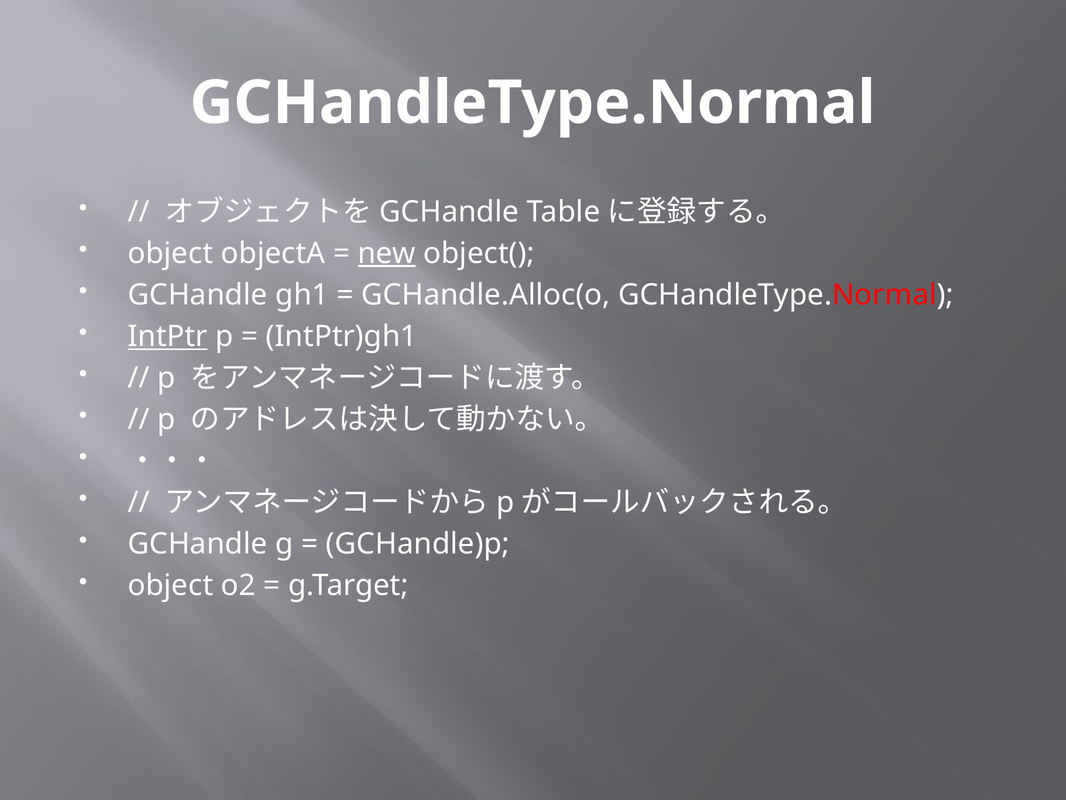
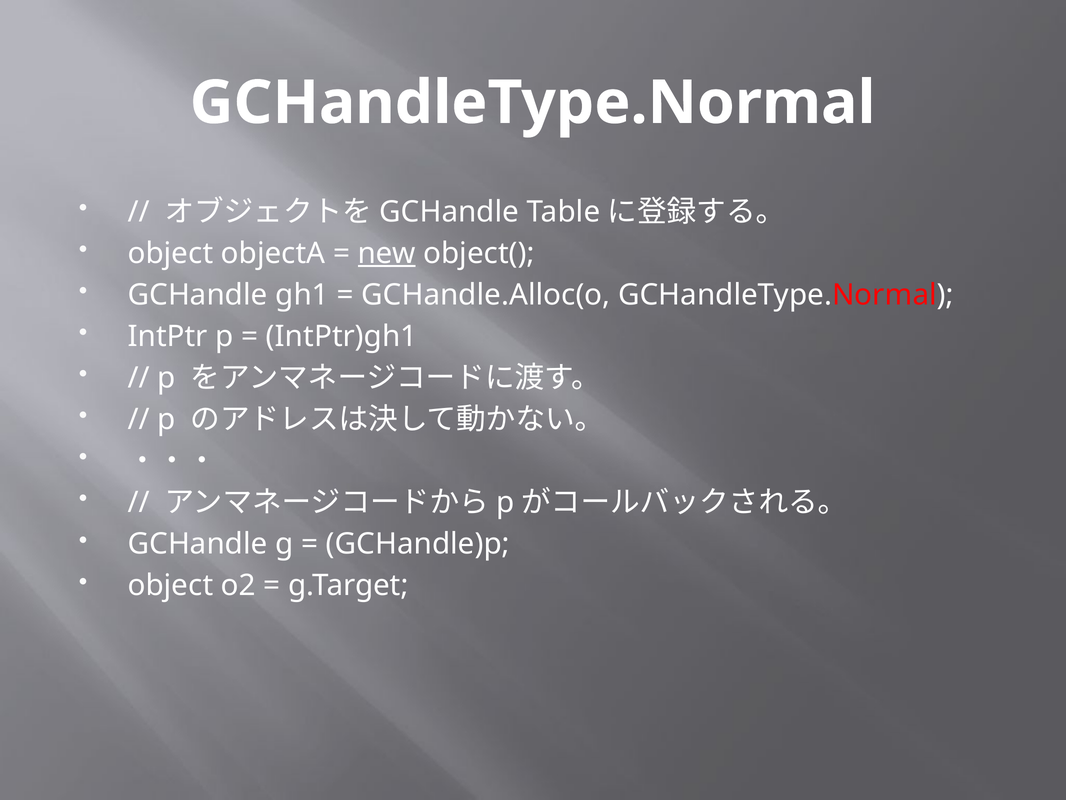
IntPtr underline: present -> none
